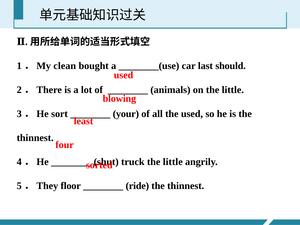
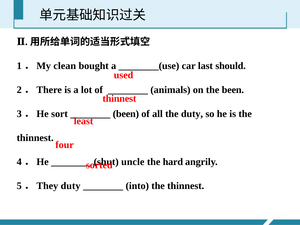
on the little: little -> been
blowing at (119, 99): blowing -> thinnest
your at (126, 114): your -> been
the used: used -> duty
truck: truck -> uncle
little at (173, 162): little -> hard
5．They floor: floor -> duty
ride: ride -> into
